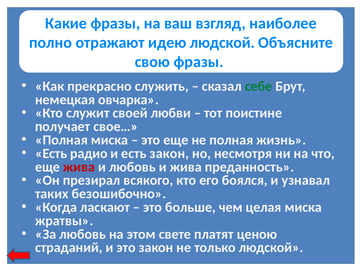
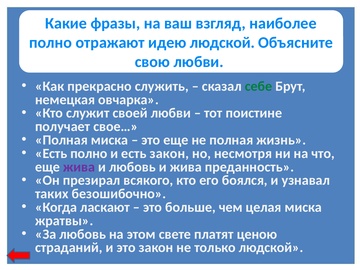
свою фразы: фразы -> любви
Есть радио: радио -> полно
жива at (79, 167) colour: red -> purple
